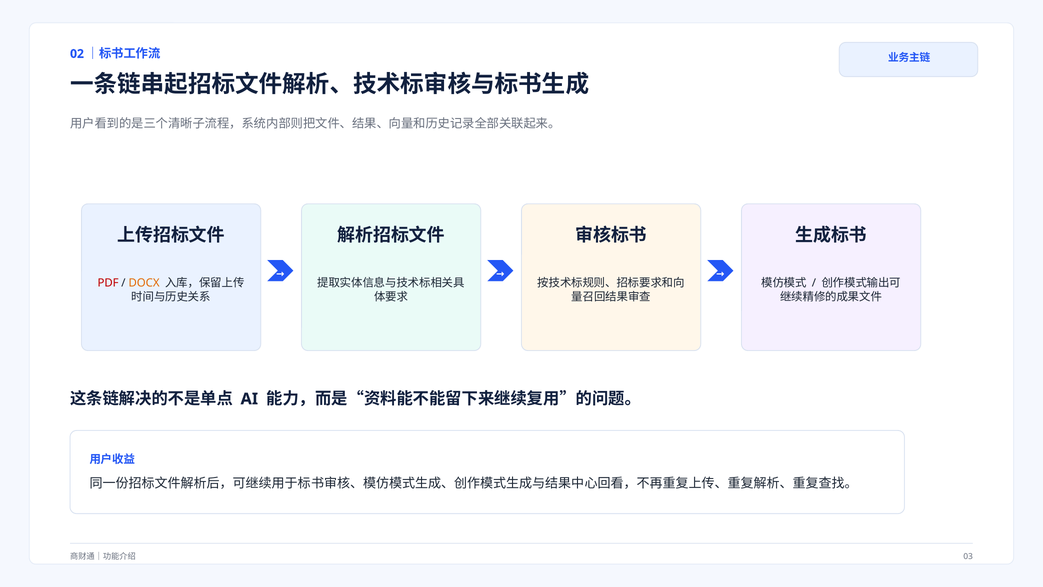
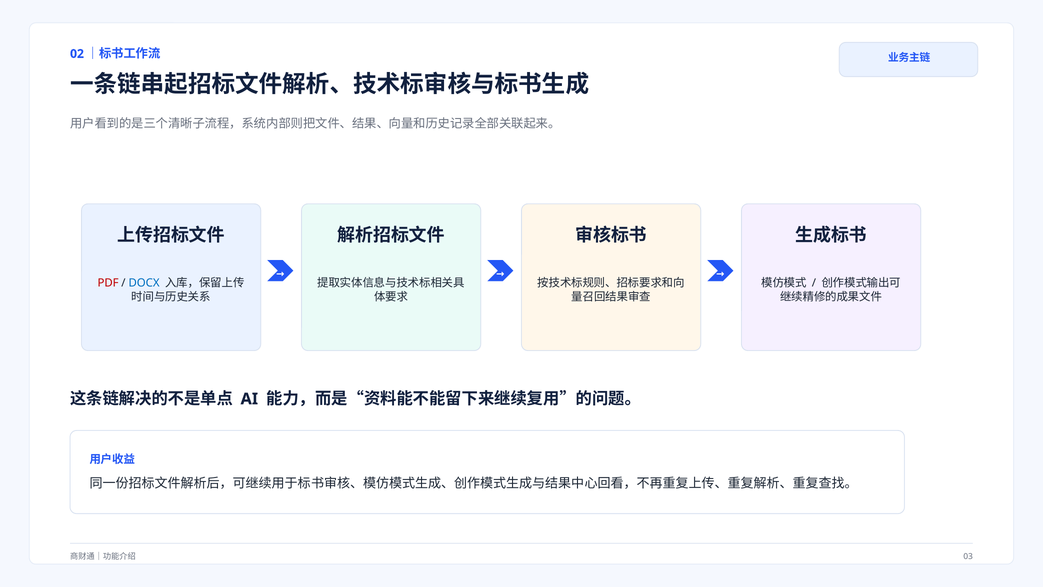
DOCX colour: orange -> blue
